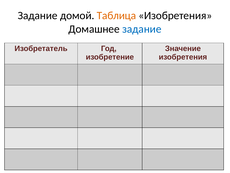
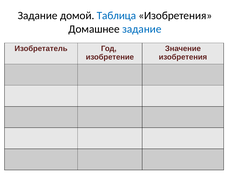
Таблица colour: orange -> blue
